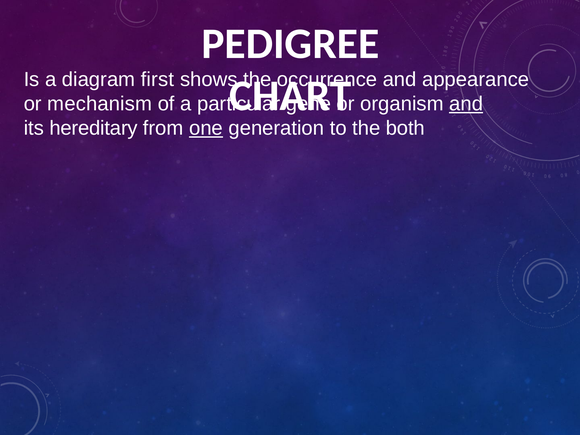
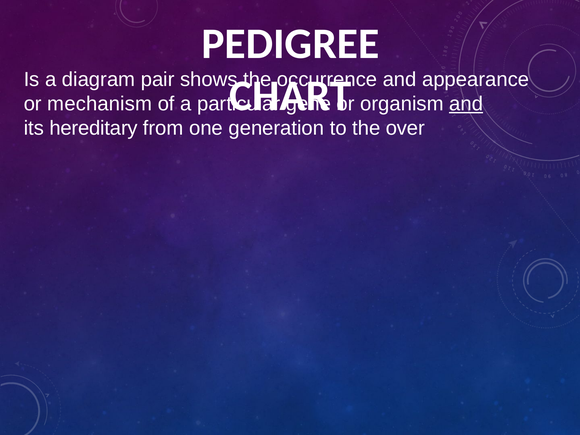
first: first -> pair
one underline: present -> none
both: both -> over
